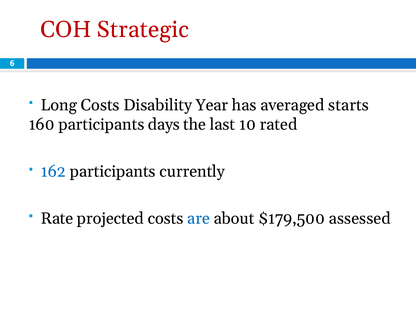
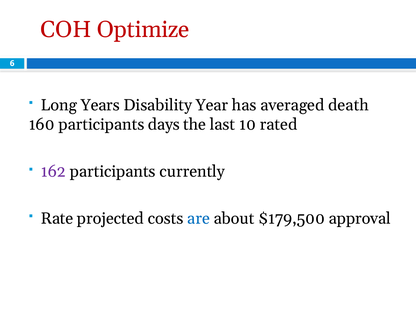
Strategic: Strategic -> Optimize
Long Costs: Costs -> Years
starts: starts -> death
162 colour: blue -> purple
assessed: assessed -> approval
